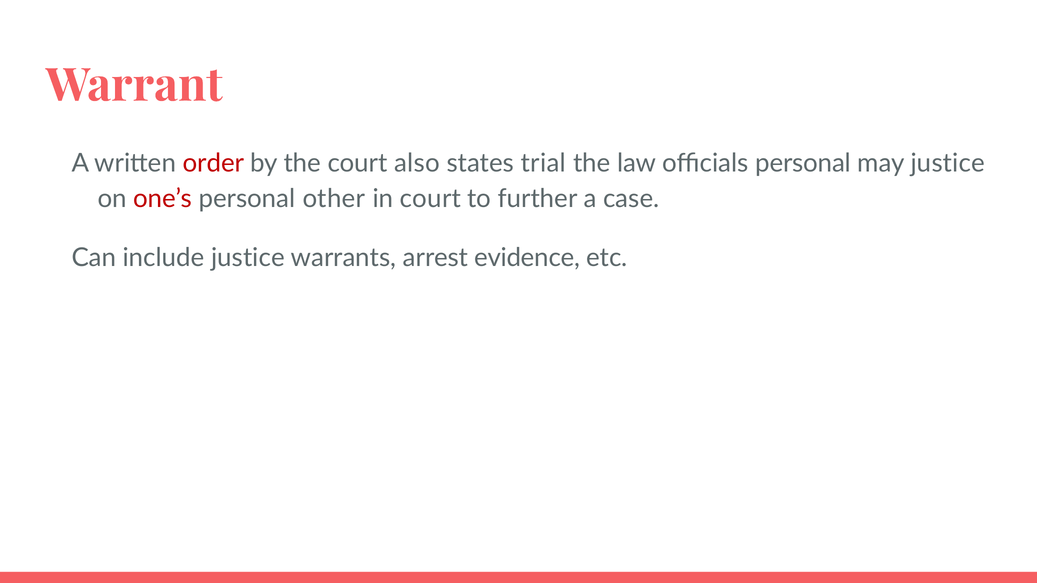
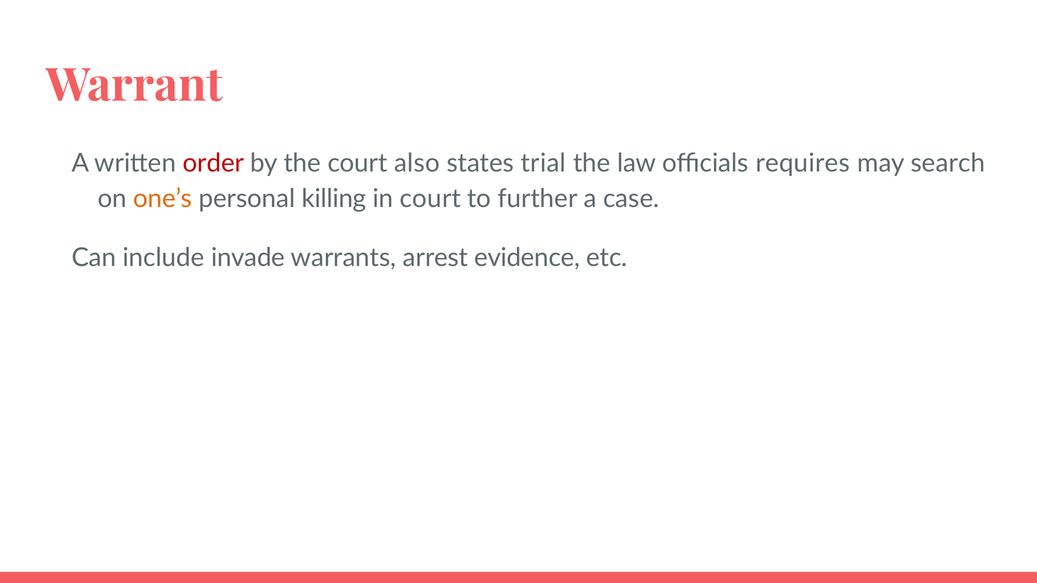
officials personal: personal -> requires
may justice: justice -> search
one’s colour: red -> orange
other: other -> killing
include justice: justice -> invade
